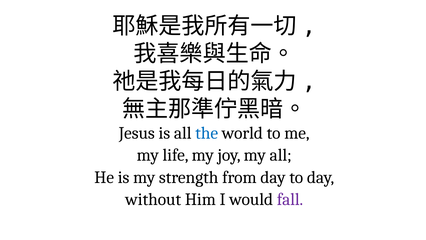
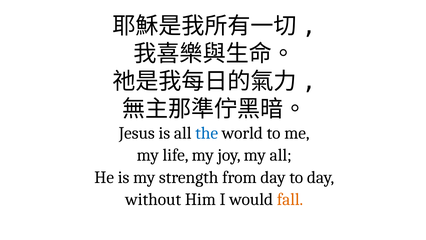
fall colour: purple -> orange
